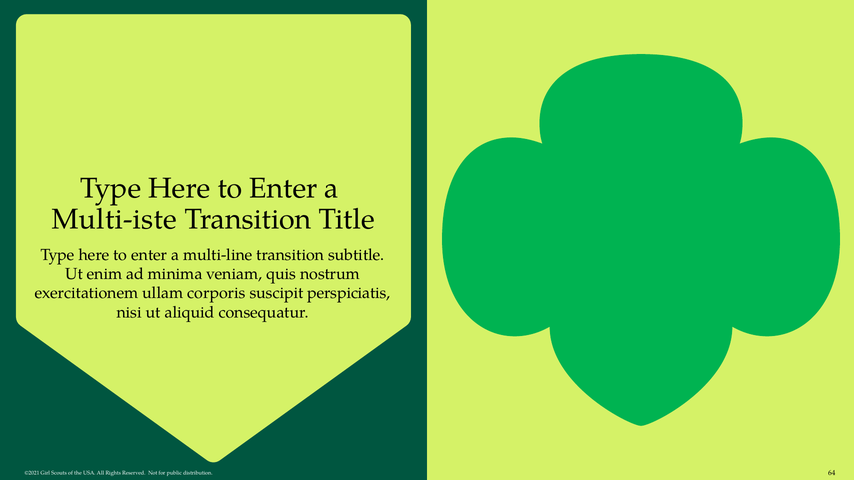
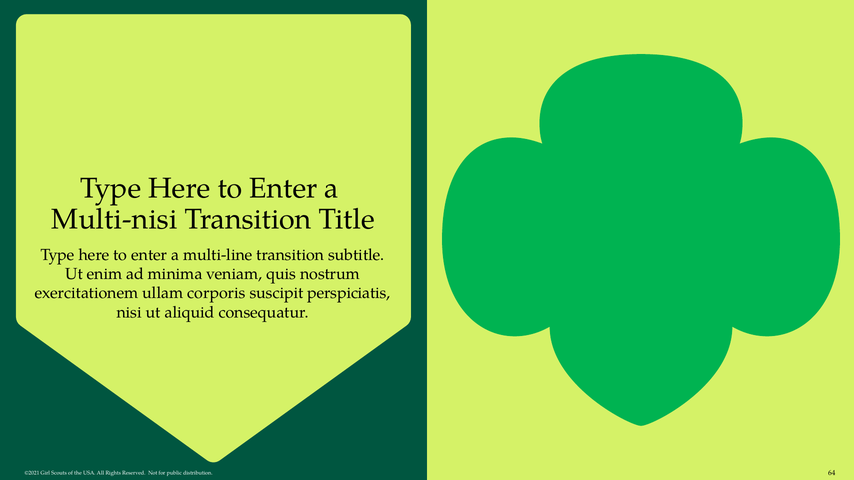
Multi-iste: Multi-iste -> Multi-nisi
